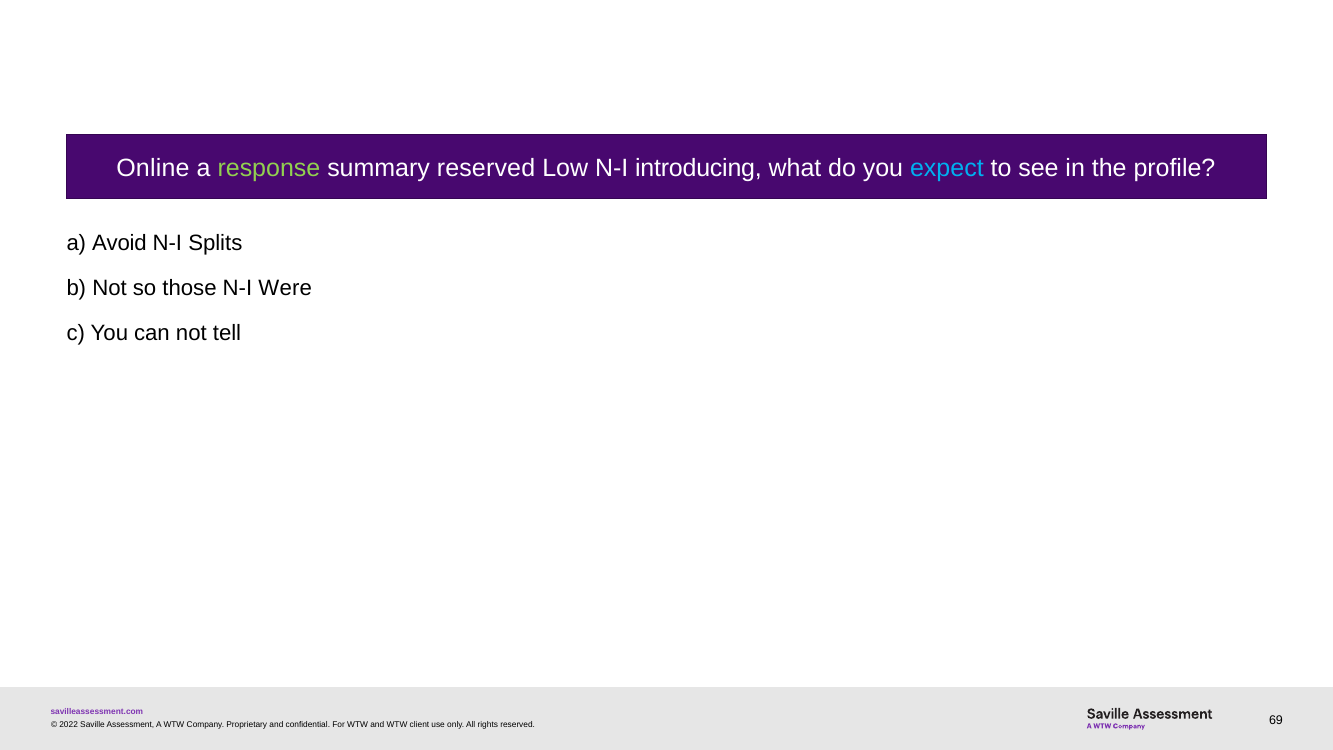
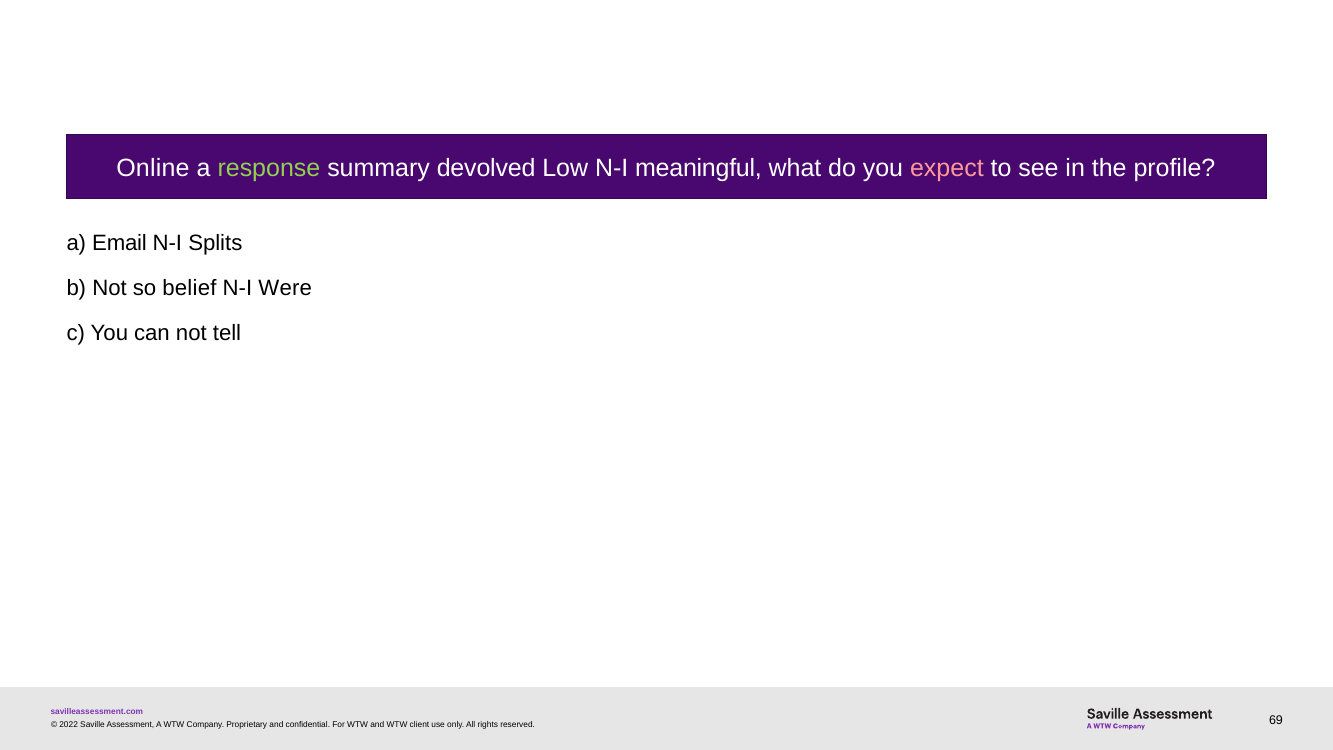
summary reserved: reserved -> devolved
introducing: introducing -> meaningful
expect colour: light blue -> pink
Avoid: Avoid -> Email
those: those -> belief
